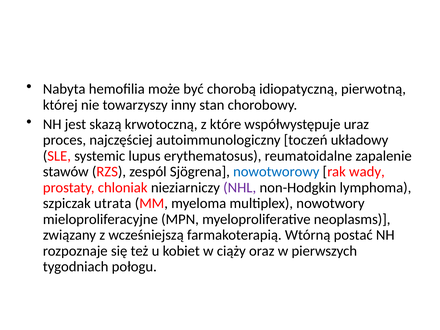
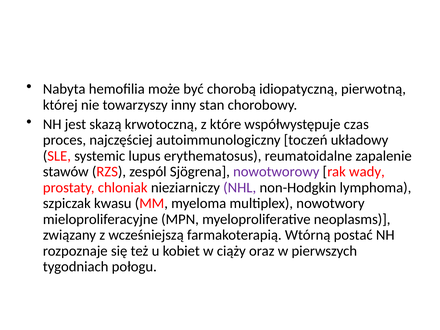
uraz: uraz -> czas
nowotworowy colour: blue -> purple
utrata: utrata -> kwasu
